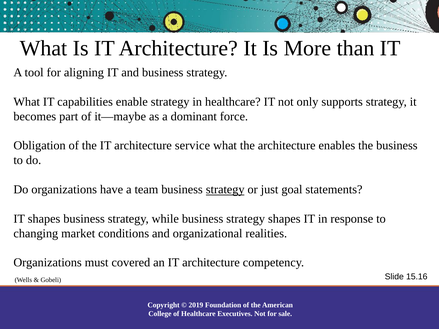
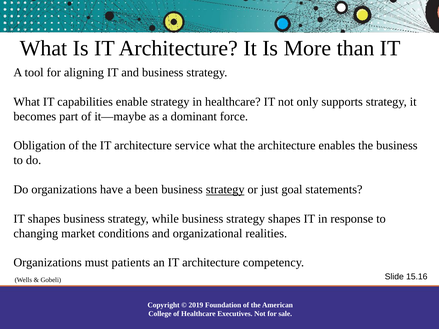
team: team -> been
covered: covered -> patients
